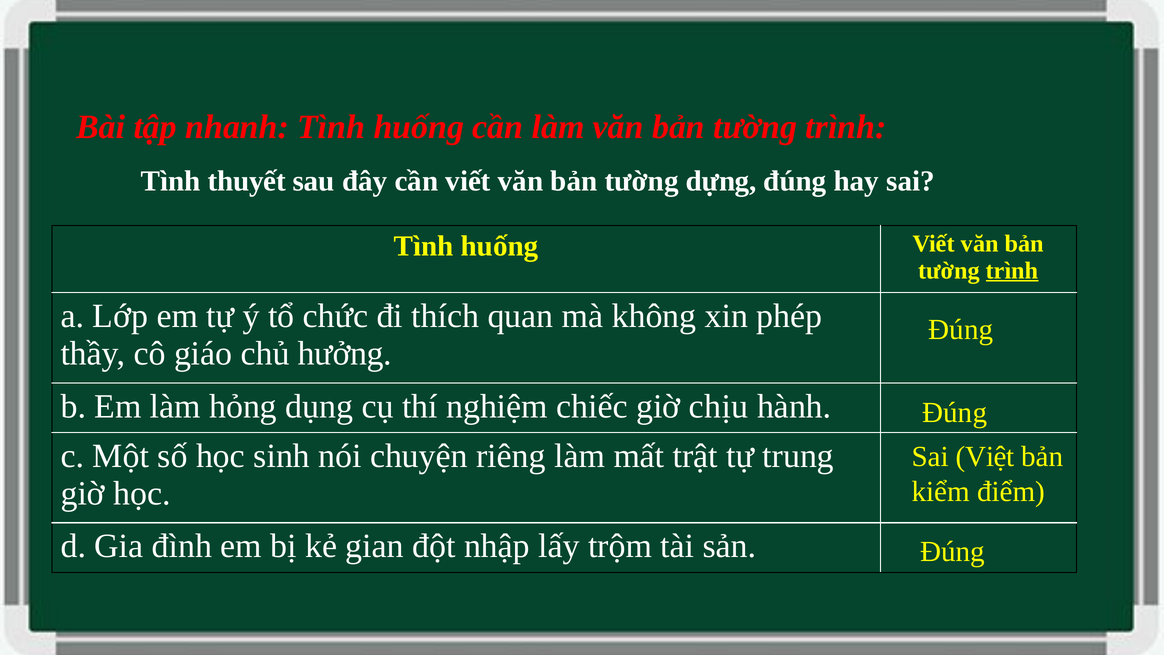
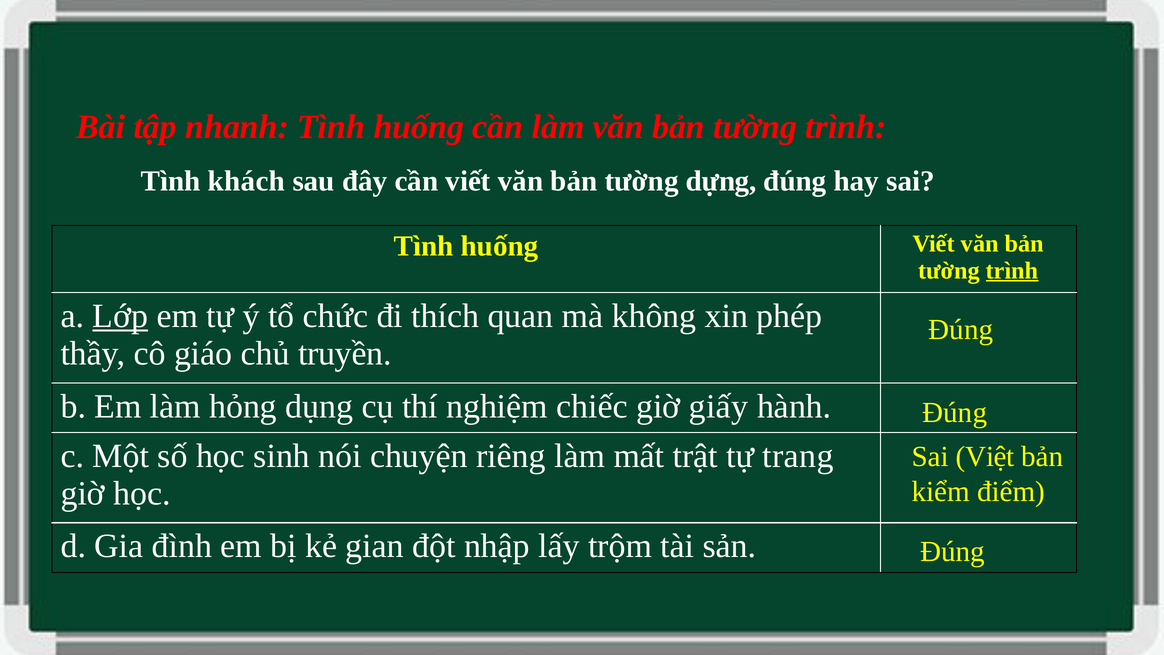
thuyết: thuyết -> khách
Lớp underline: none -> present
hưởng: hưởng -> truyền
chịu: chịu -> giấy
trung: trung -> trang
